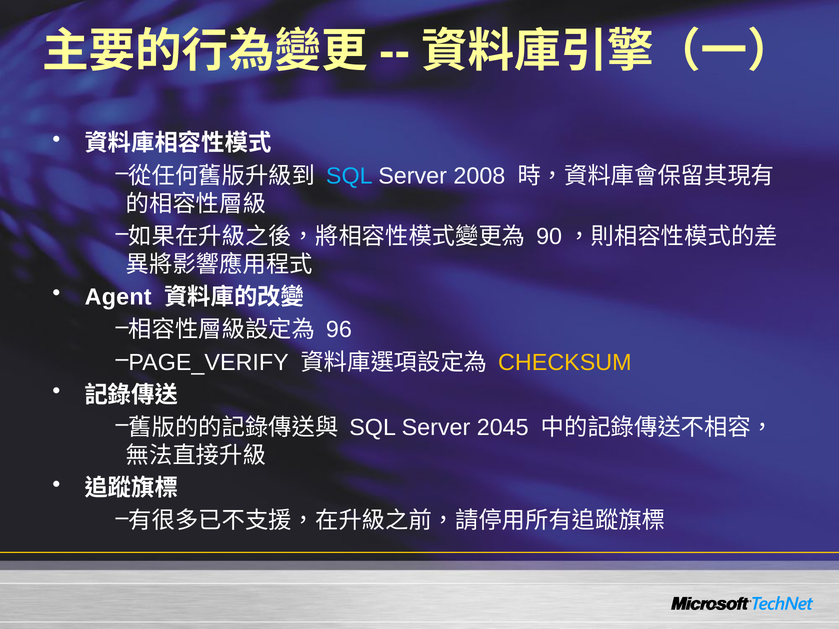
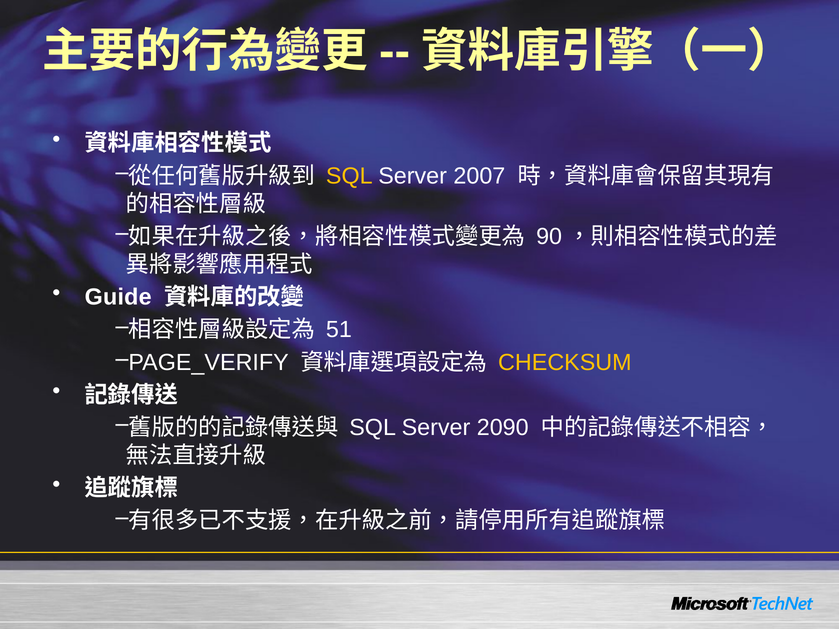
SQL at (349, 176) colour: light blue -> yellow
2008: 2008 -> 2007
Agent: Agent -> Guide
96: 96 -> 51
2045: 2045 -> 2090
